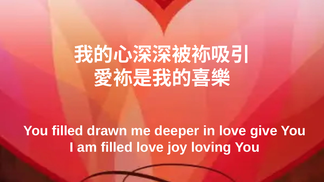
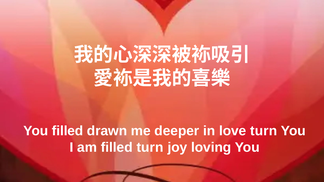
love give: give -> turn
filled love: love -> turn
